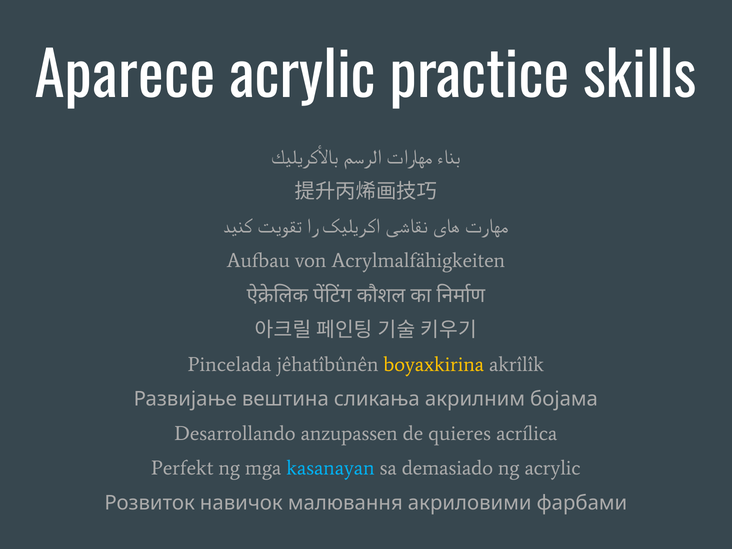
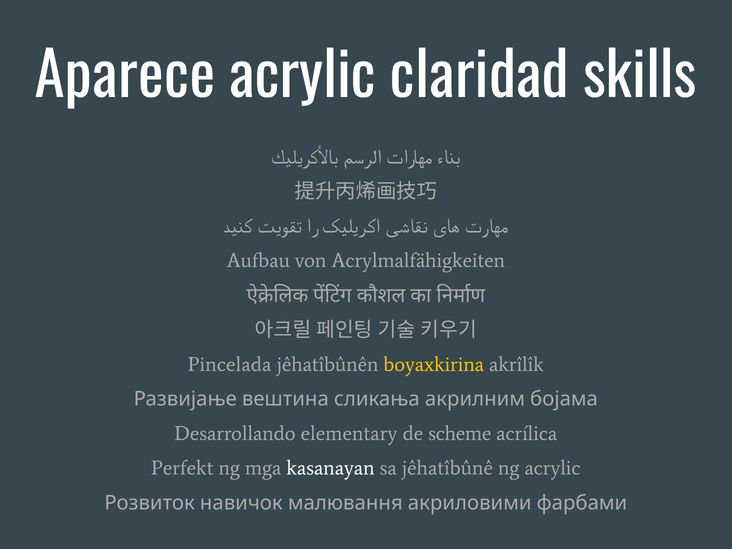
practice: practice -> claridad
anzupassen: anzupassen -> elementary
quieres: quieres -> scheme
kasanayan colour: light blue -> white
demasiado: demasiado -> jêhatîbûnê
